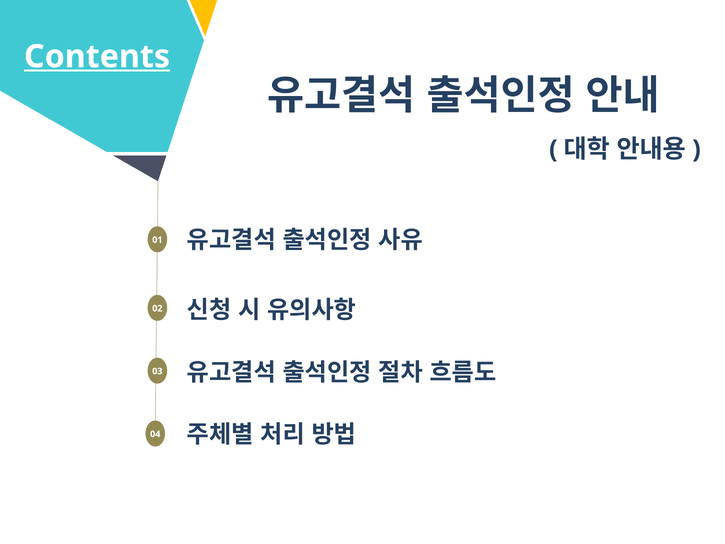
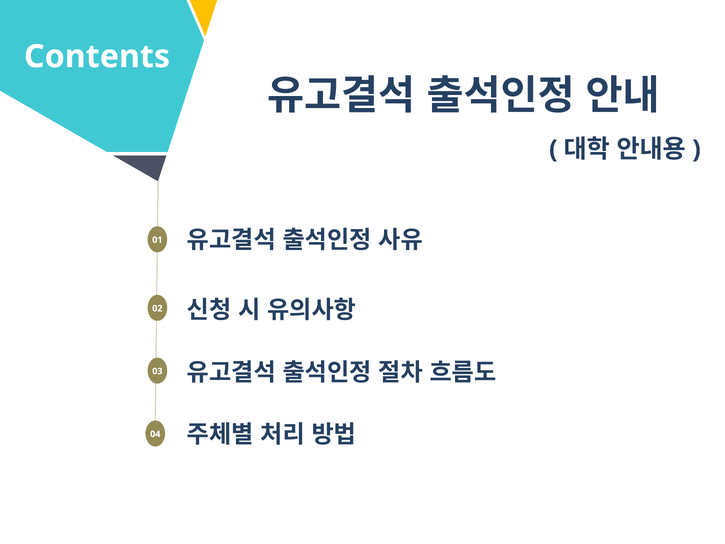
Contents underline: present -> none
